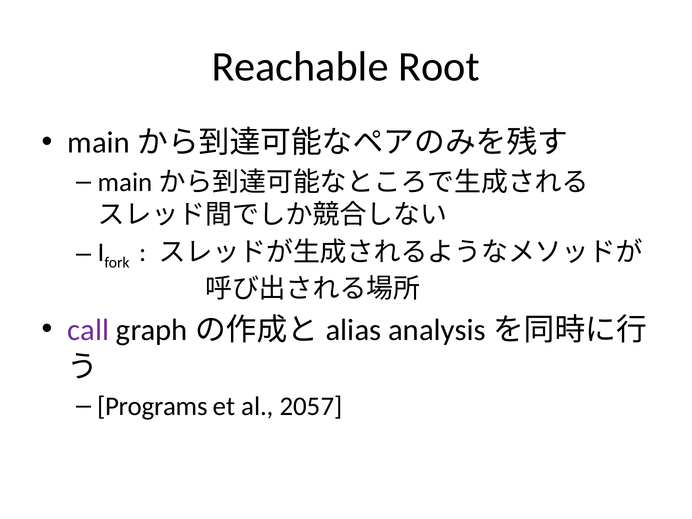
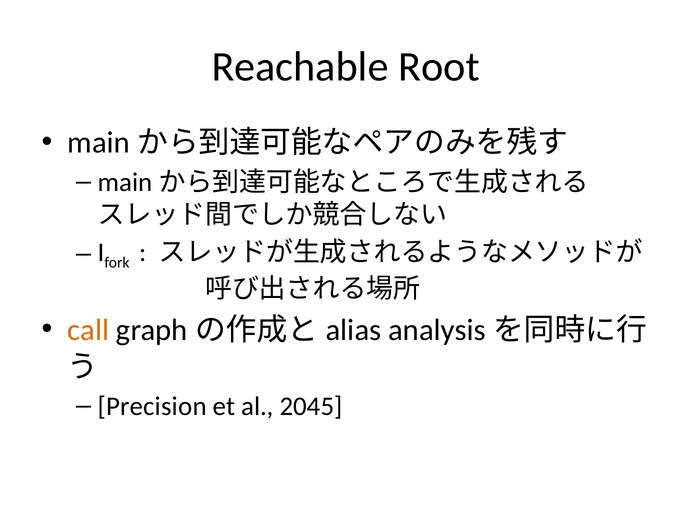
call colour: purple -> orange
Programs: Programs -> Precision
2057: 2057 -> 2045
